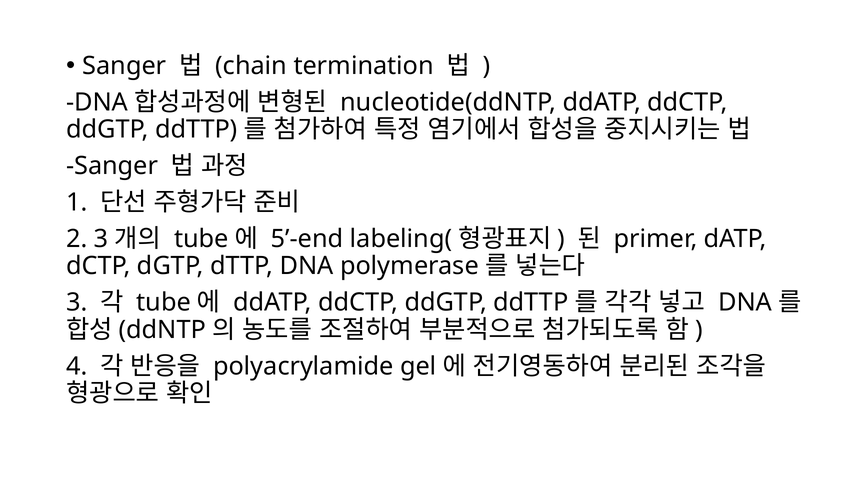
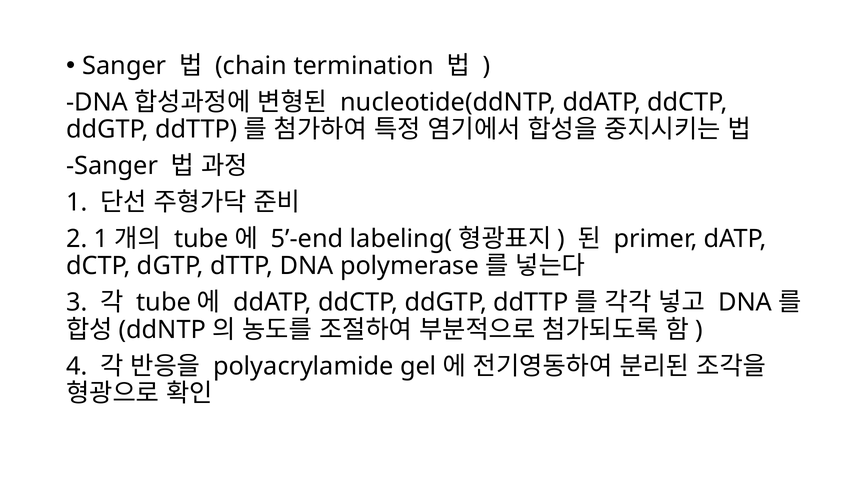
2 3: 3 -> 1
